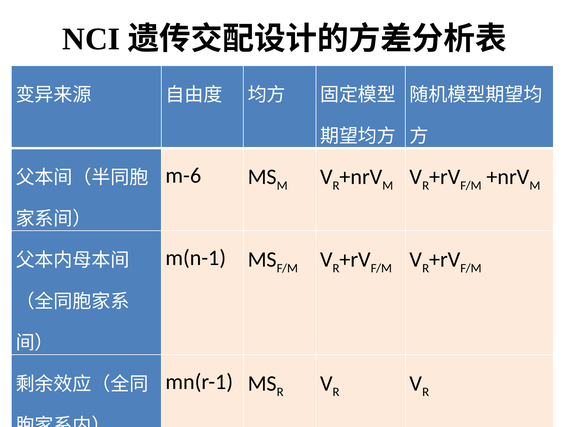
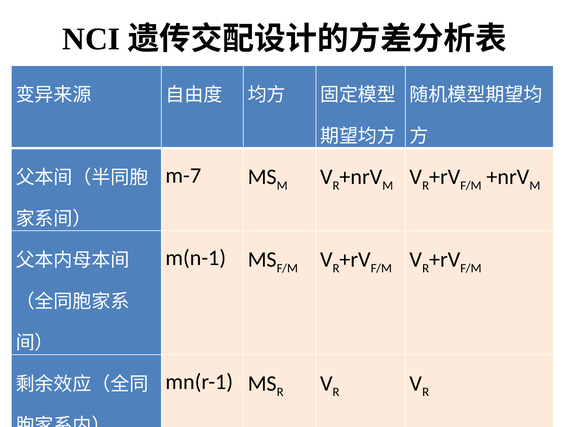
m-6: m-6 -> m-7
